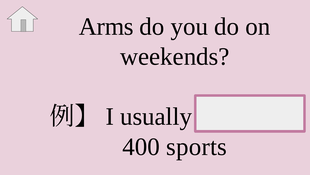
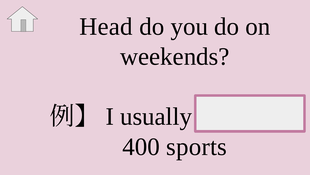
Arms: Arms -> Head
